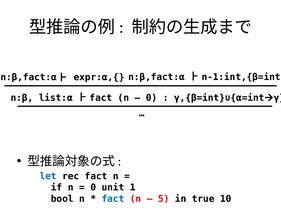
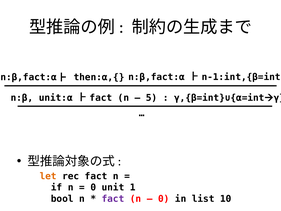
expr:α,{: expr:α,{ -> then:α,{
list:α: list:α -> unit:α
0 at (152, 98): 0 -> 5
let colour: blue -> orange
fact at (113, 199) colour: blue -> purple
5 at (164, 199): 5 -> 0
true: true -> list
